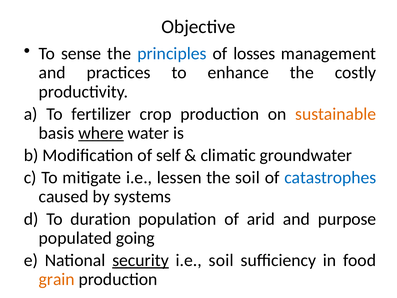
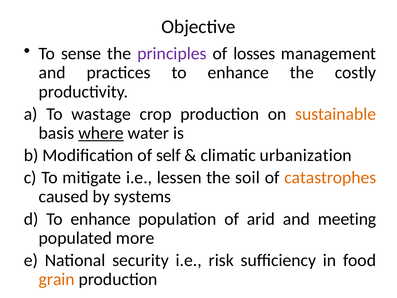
principles colour: blue -> purple
fertilizer: fertilizer -> wastage
groundwater: groundwater -> urbanization
catastrophes colour: blue -> orange
d To duration: duration -> enhance
purpose: purpose -> meeting
going: going -> more
security underline: present -> none
i.e soil: soil -> risk
